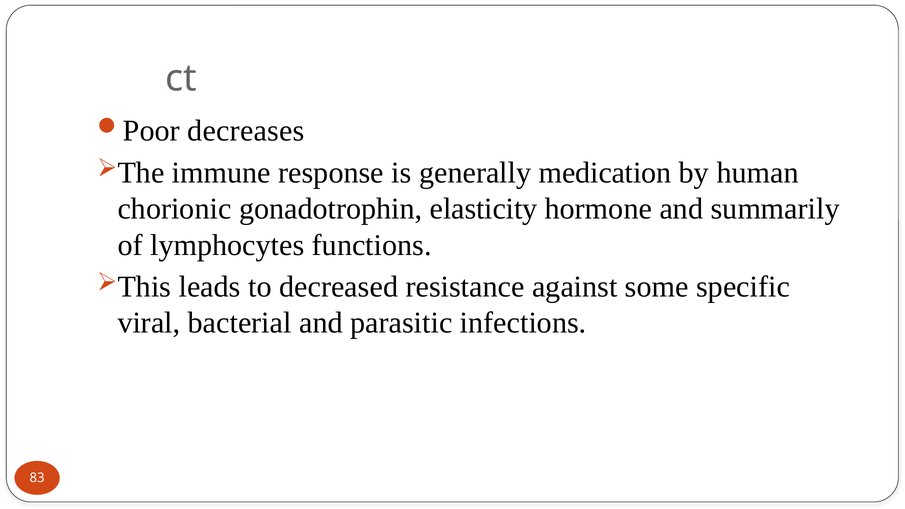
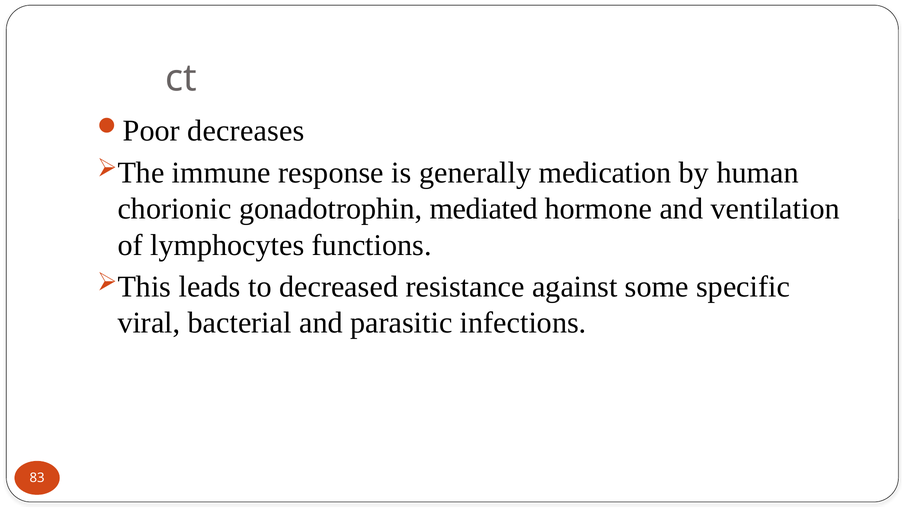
elasticity: elasticity -> mediated
summarily: summarily -> ventilation
